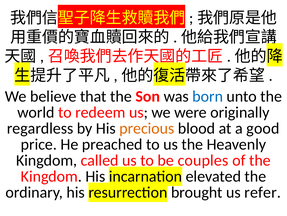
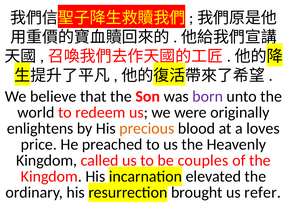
born colour: blue -> purple
regardless: regardless -> enlightens
good: good -> loves
